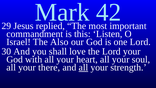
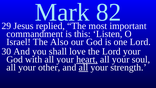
42: 42 -> 82
heart underline: none -> present
there: there -> other
